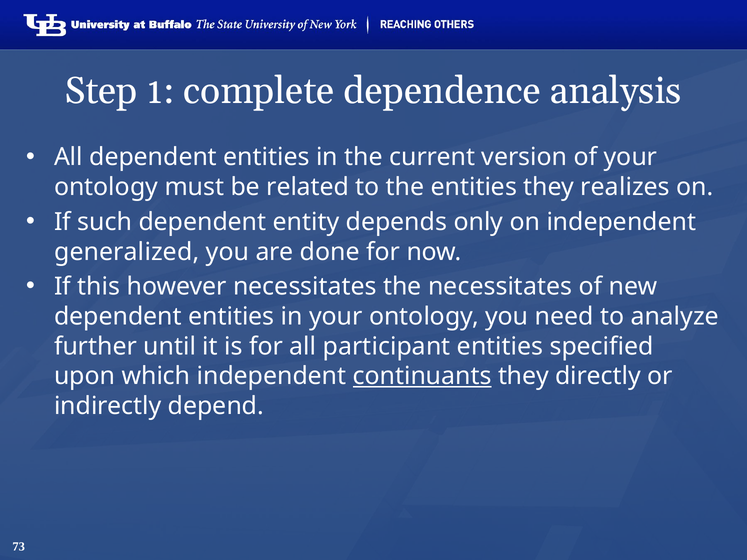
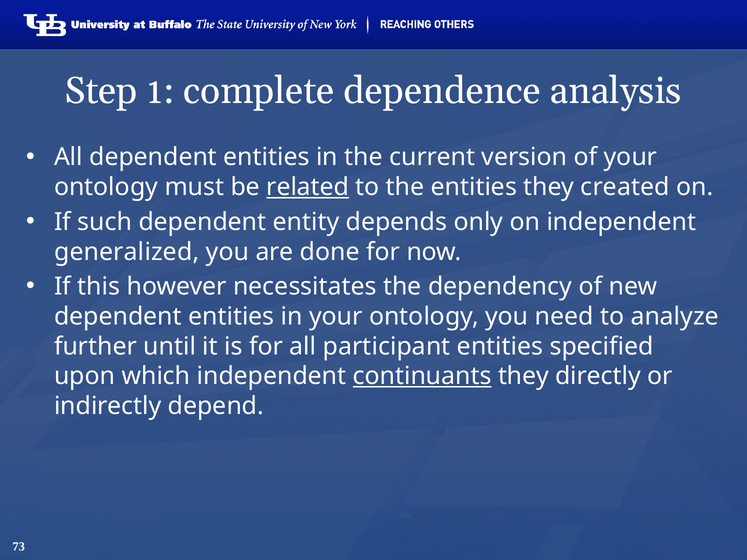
related underline: none -> present
realizes: realizes -> created
the necessitates: necessitates -> dependency
